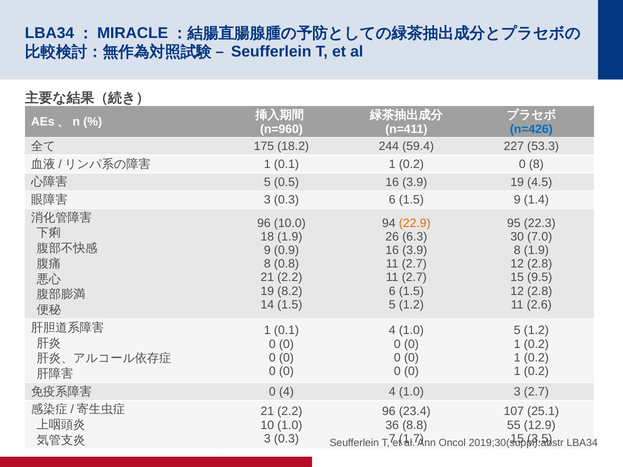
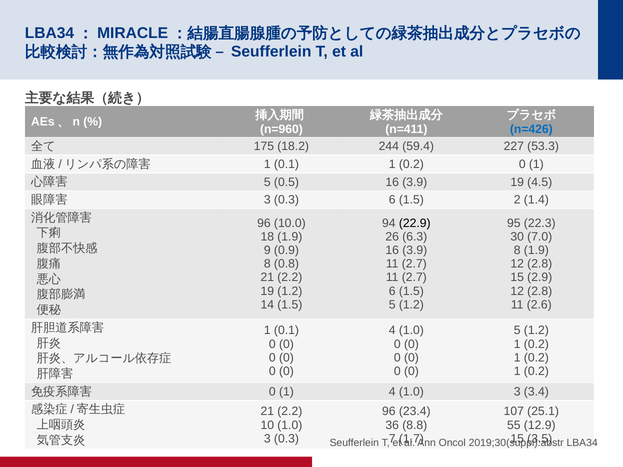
0.2 0 8: 8 -> 1
1.5 9: 9 -> 2
22.9 colour: orange -> black
9.5: 9.5 -> 2.9
19 8.2: 8.2 -> 1.2
4 at (286, 392): 4 -> 1
3 2.7: 2.7 -> 3.4
